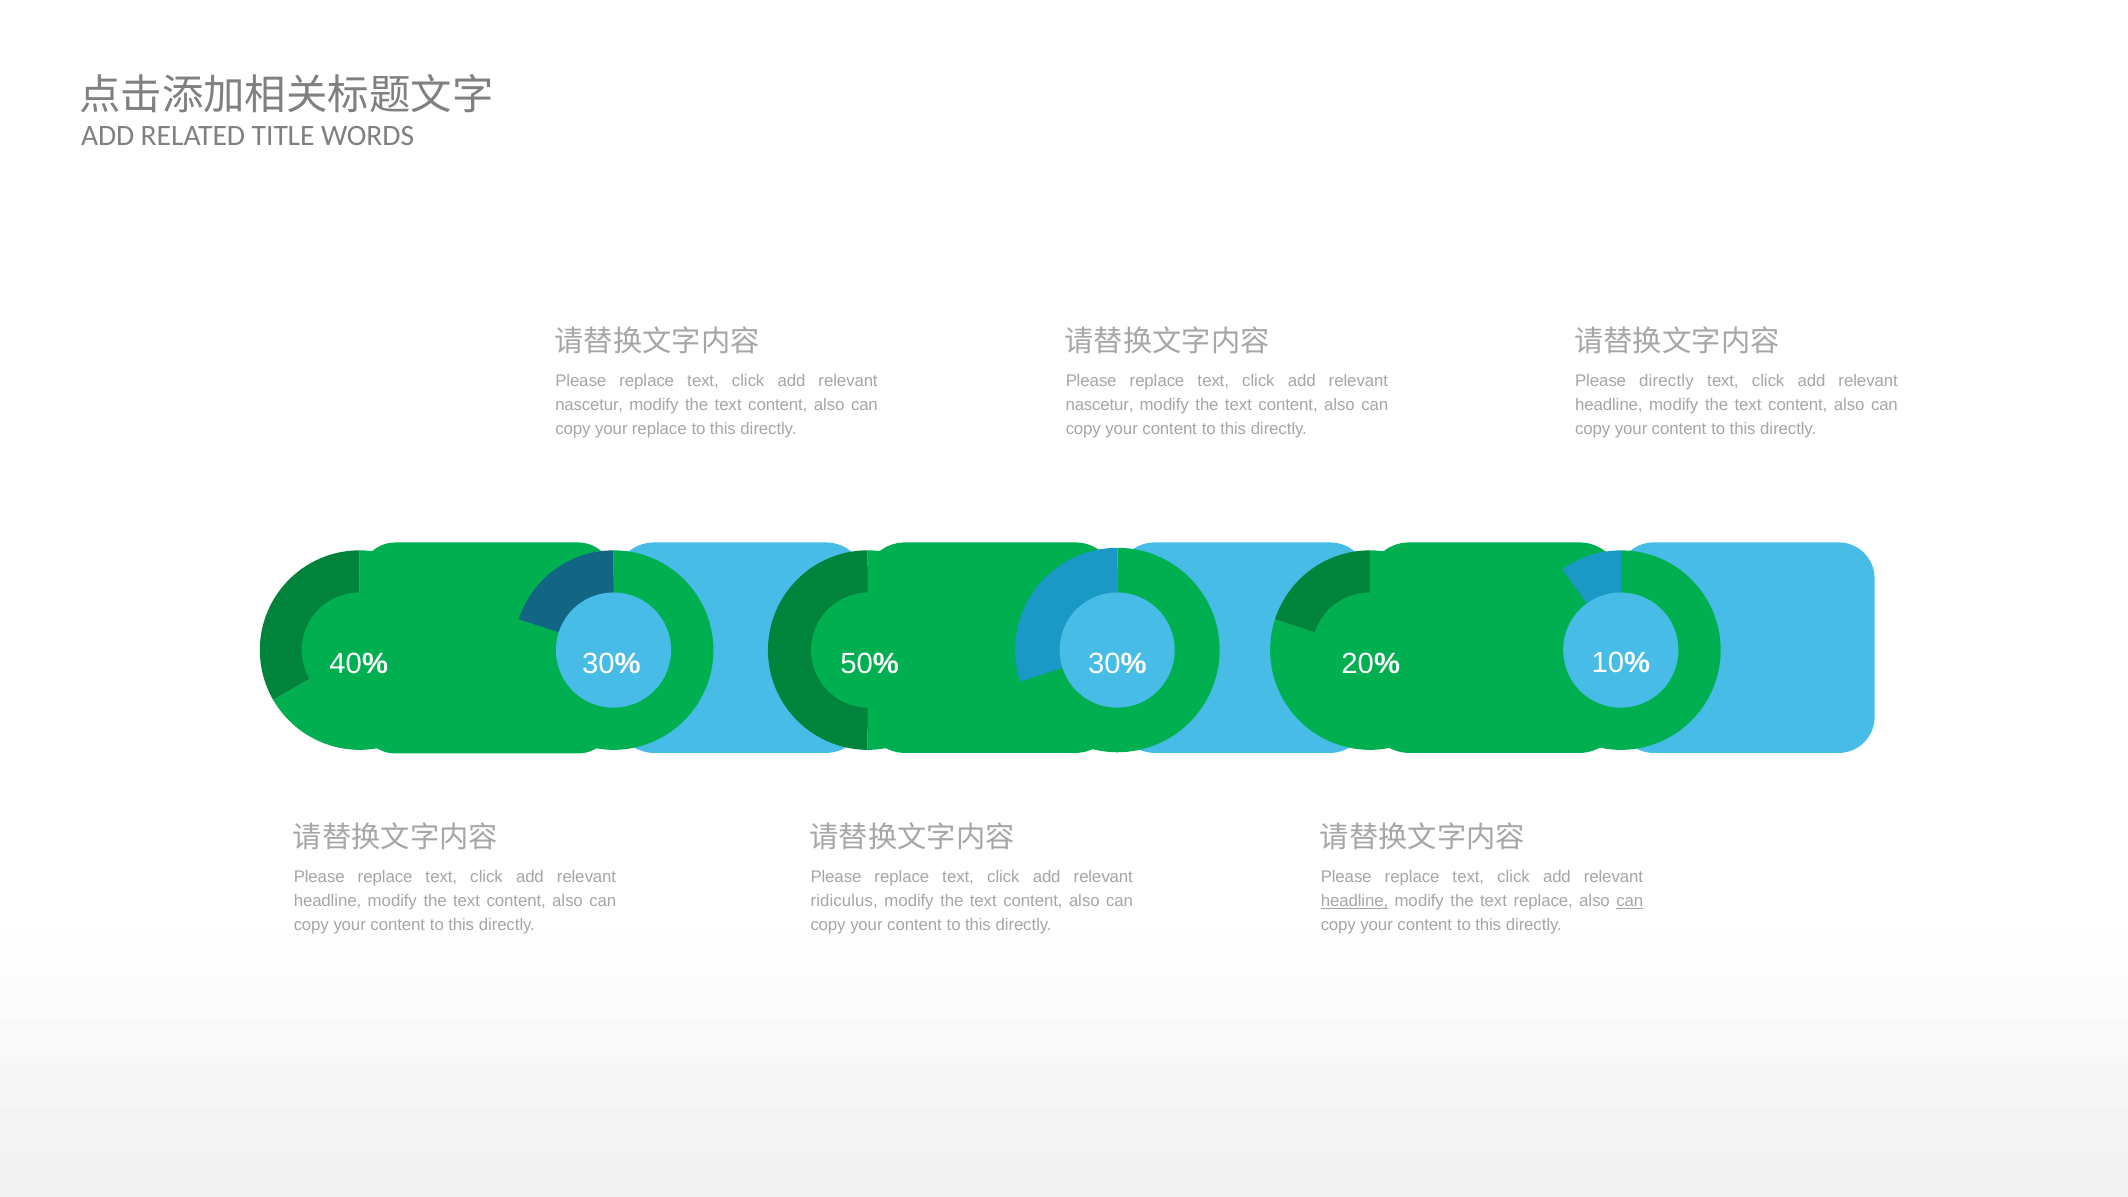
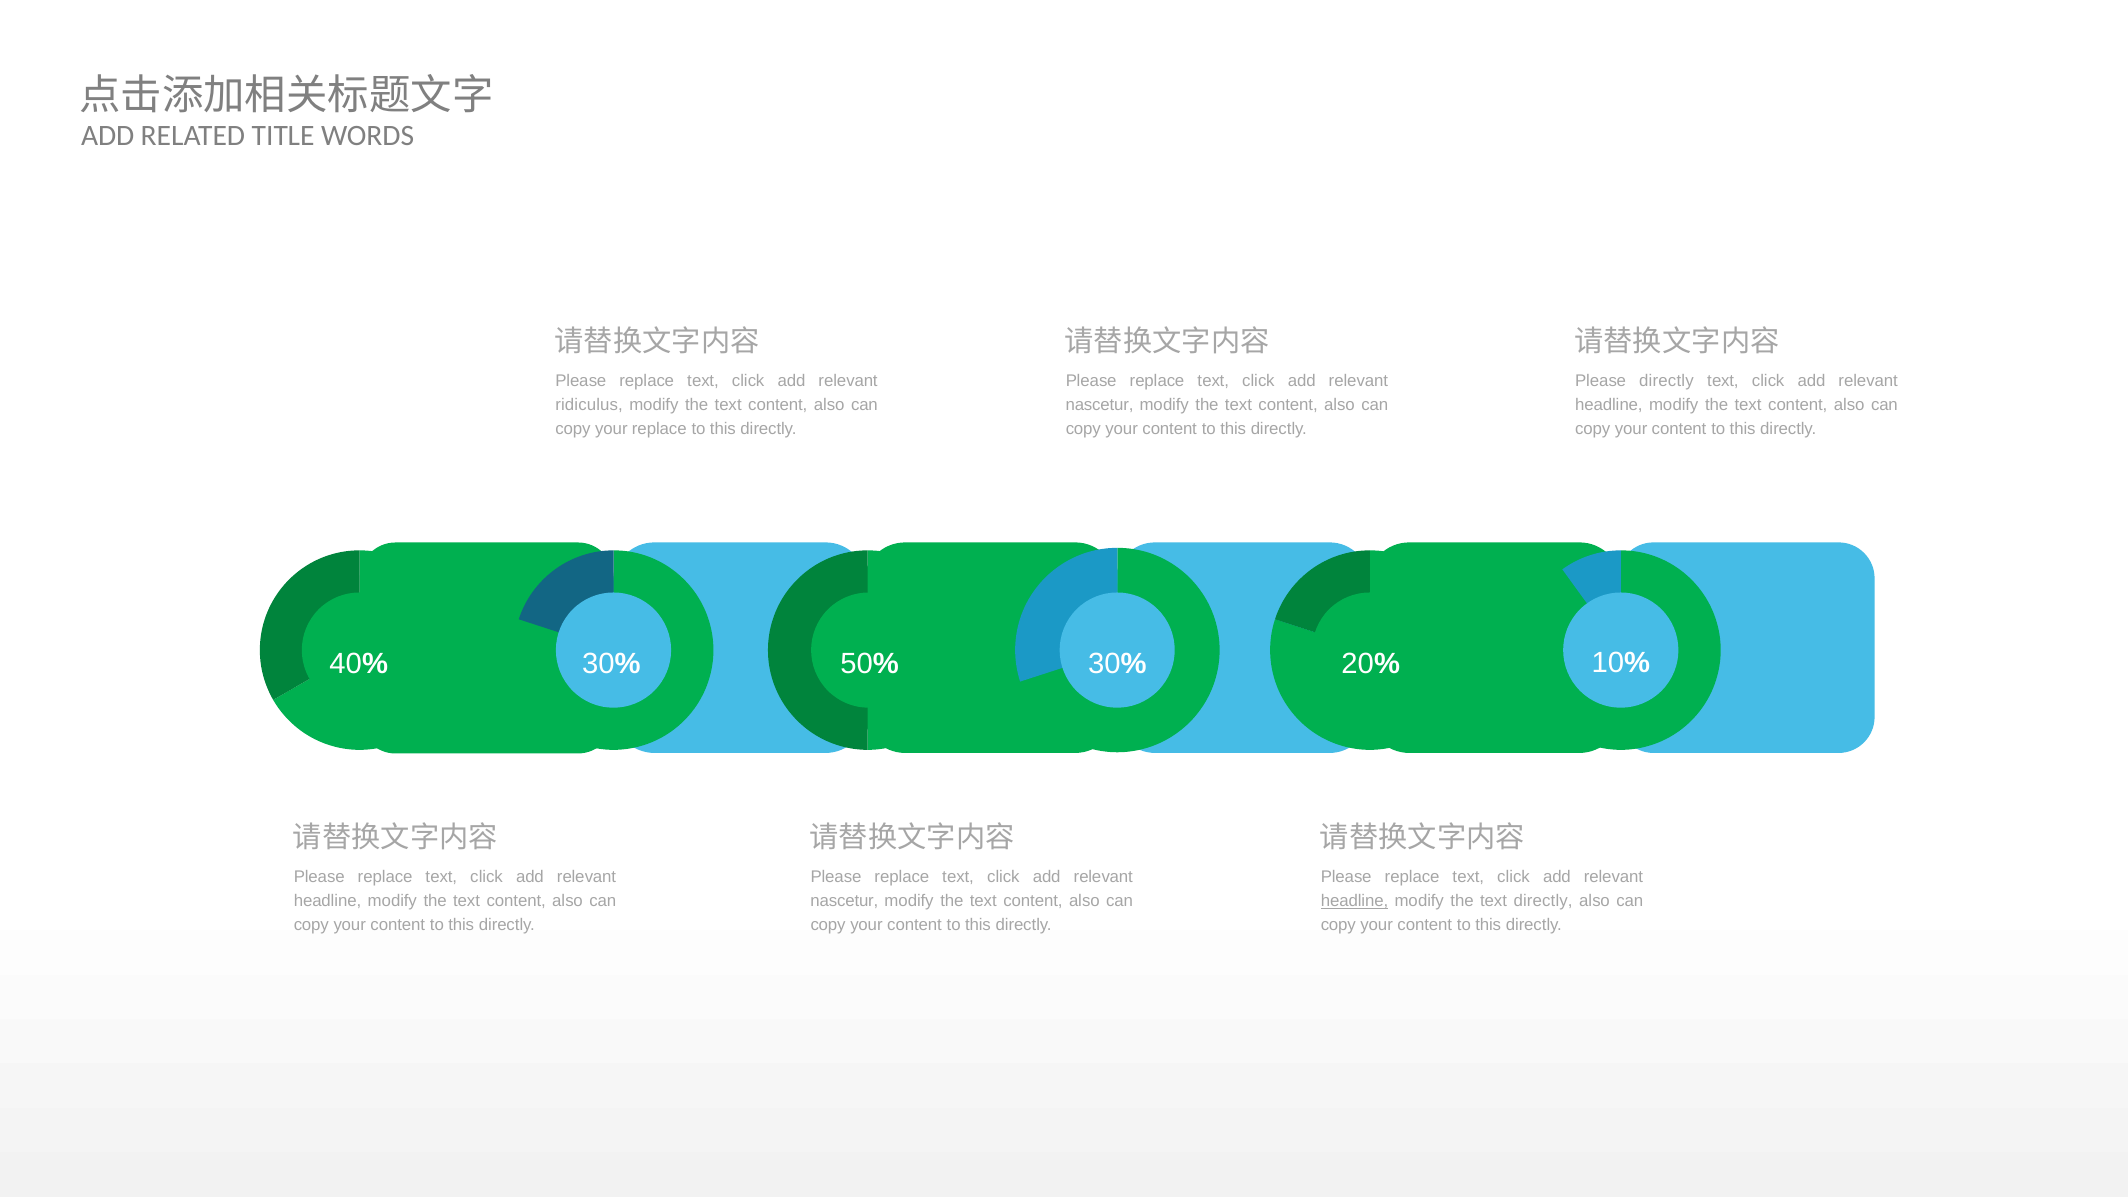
nascetur at (589, 405): nascetur -> ridiculus
ridiculus at (844, 901): ridiculus -> nascetur
text replace: replace -> directly
can at (1630, 901) underline: present -> none
